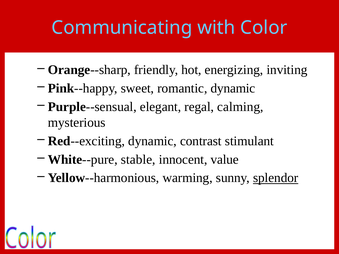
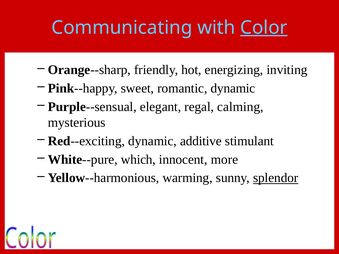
Color underline: none -> present
contrast: contrast -> additive
stable: stable -> which
value: value -> more
